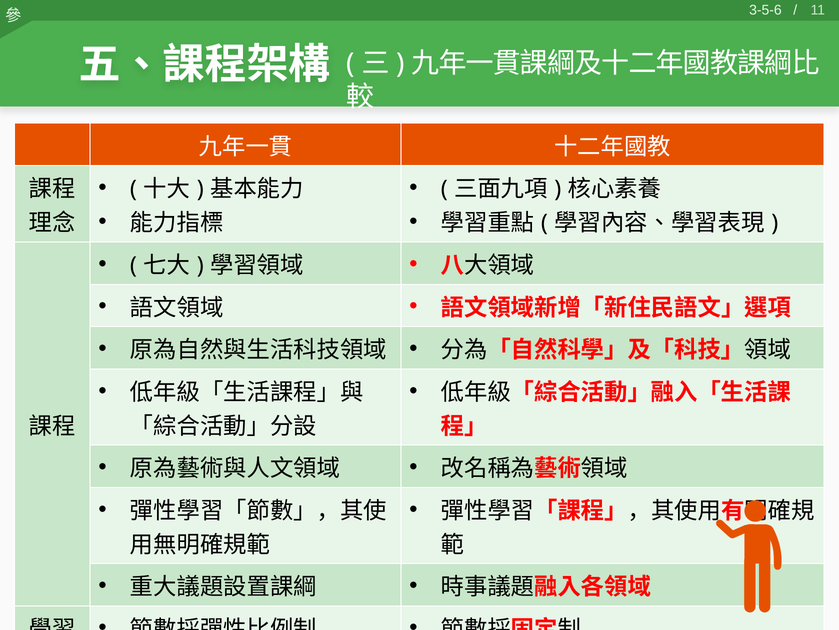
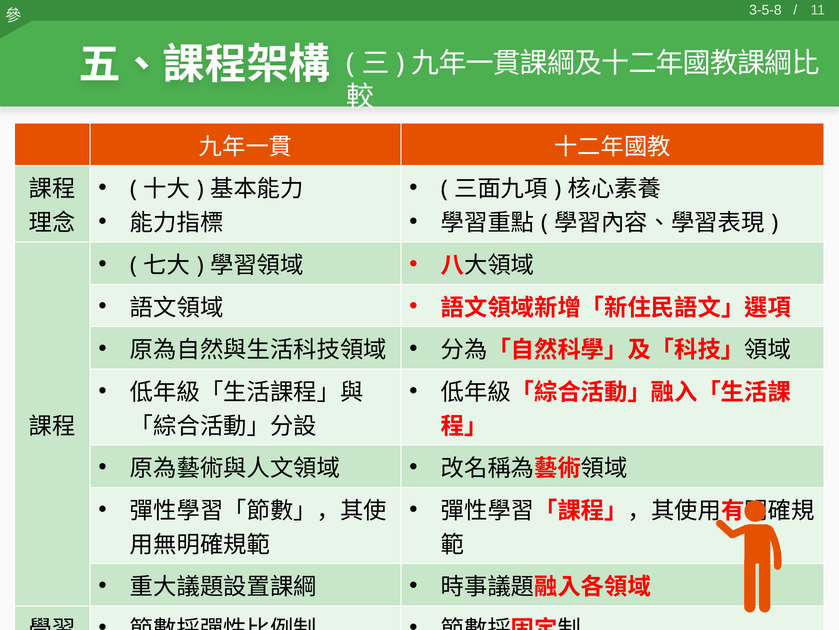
3-5-6: 3-5-6 -> 3-5-8
